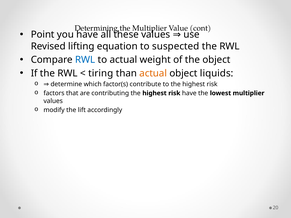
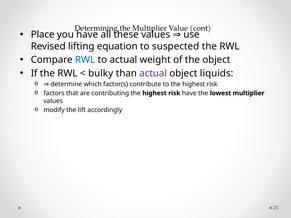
Point: Point -> Place
tiring: tiring -> bulky
actual at (153, 73) colour: orange -> purple
